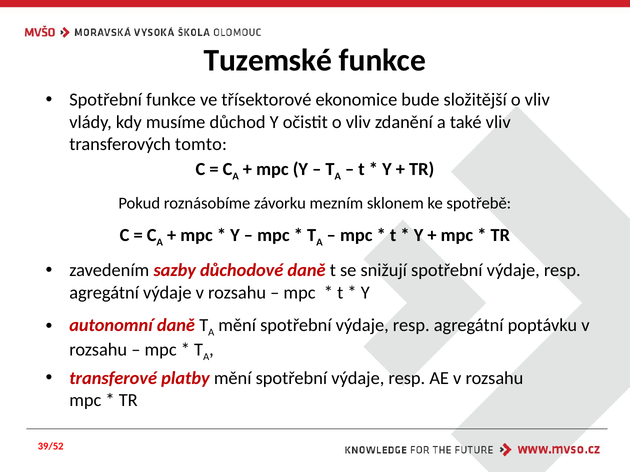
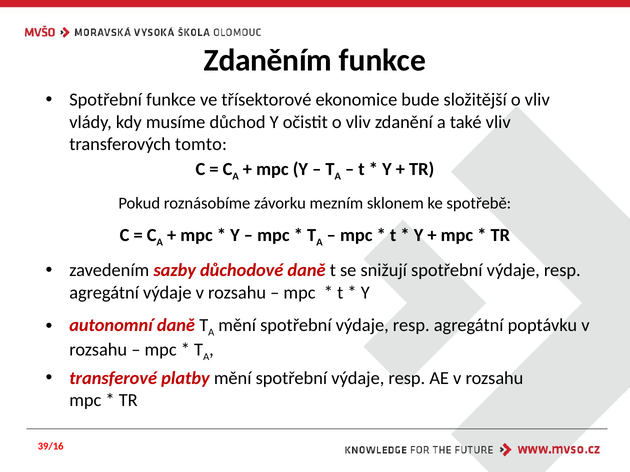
Tuzemské: Tuzemské -> Zdaněním
39/52: 39/52 -> 39/16
